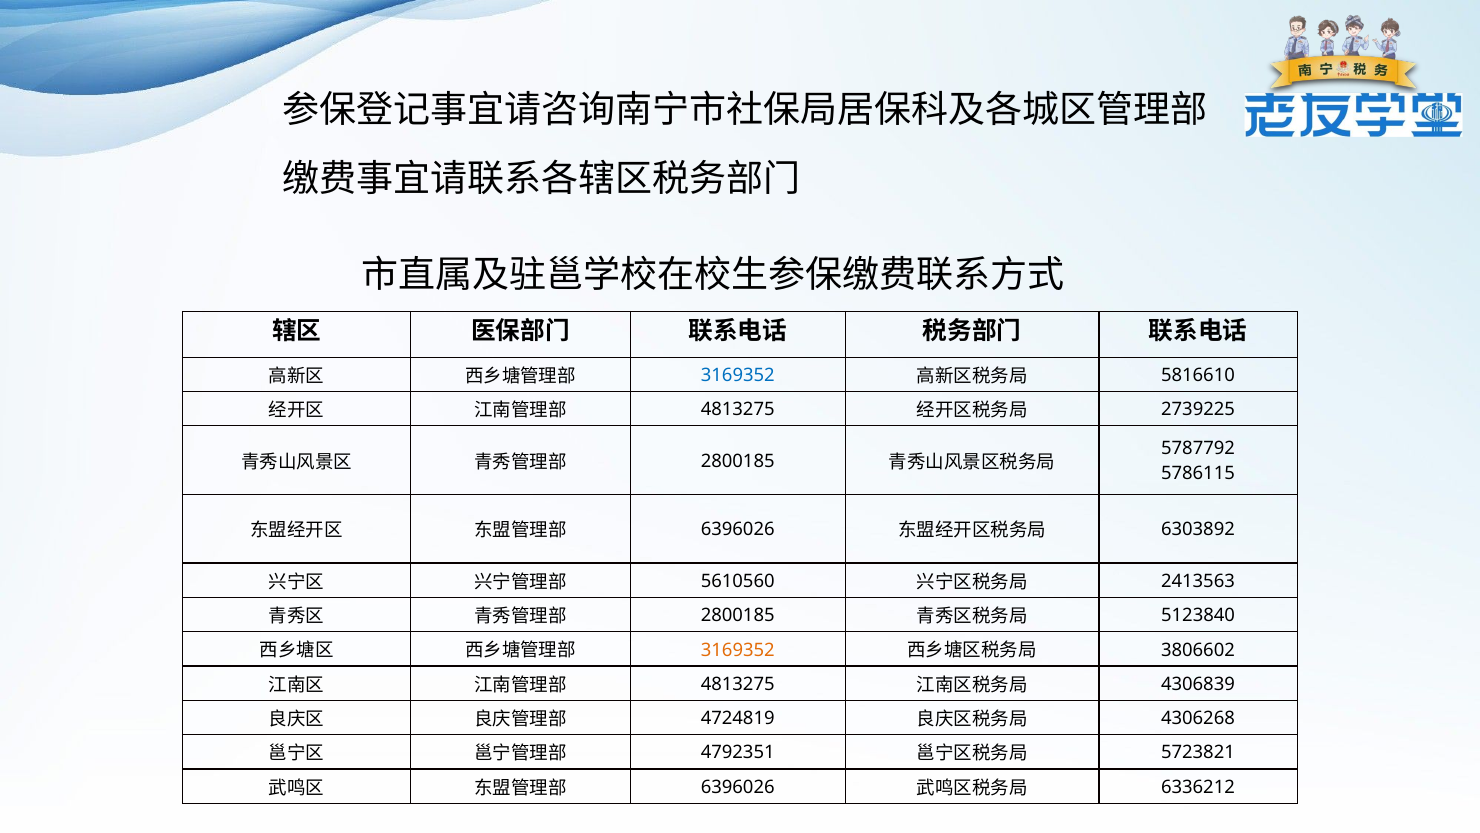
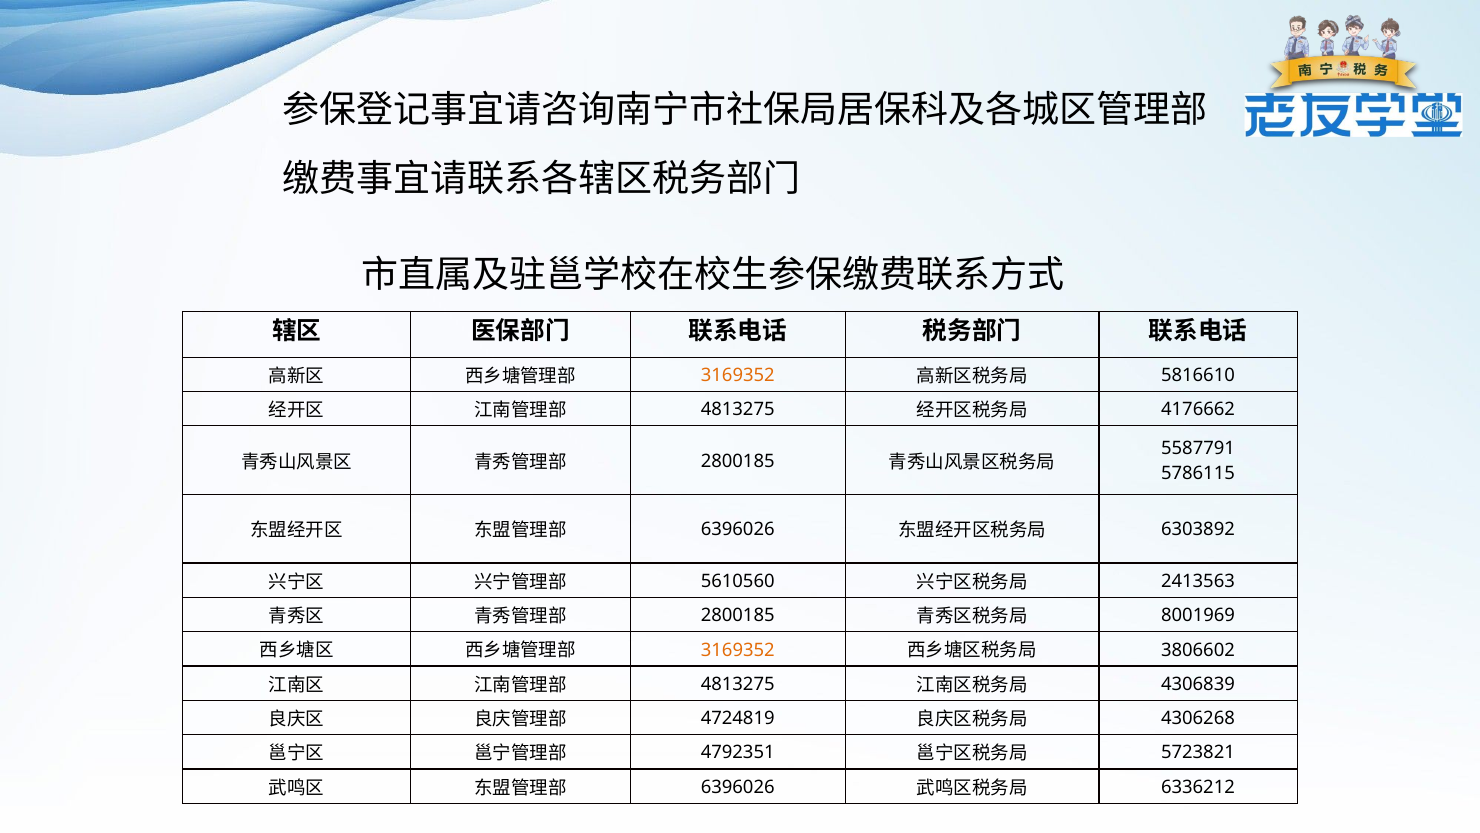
3169352 at (738, 375) colour: blue -> orange
2739225: 2739225 -> 4176662
5787792: 5787792 -> 5587791
5123840: 5123840 -> 8001969
